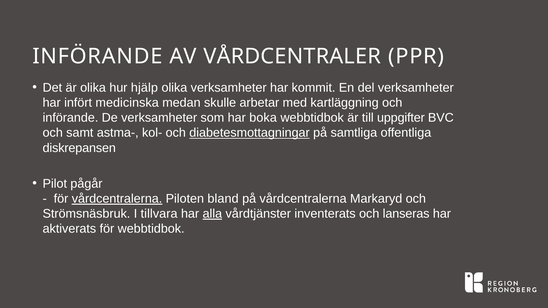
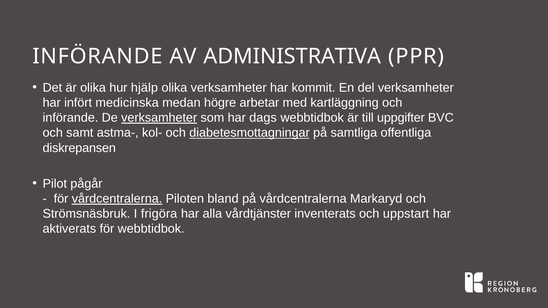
VÅRDCENTRALER: VÅRDCENTRALER -> ADMINISTRATIVA
skulle: skulle -> högre
verksamheter at (159, 118) underline: none -> present
boka: boka -> dags
tillvara: tillvara -> frigöra
alla underline: present -> none
lanseras: lanseras -> uppstart
